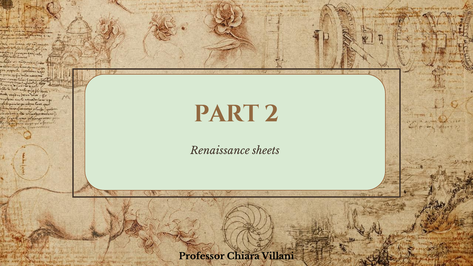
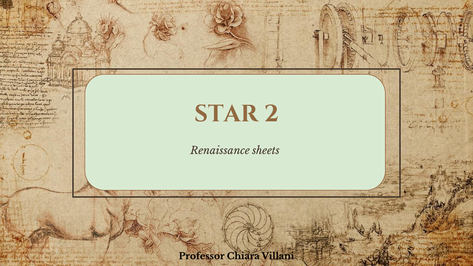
PART: PART -> STAR
